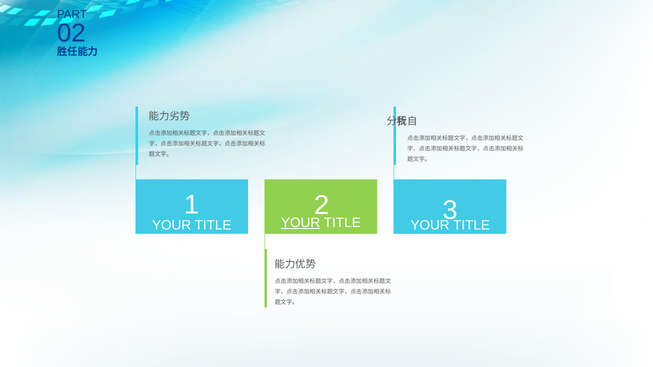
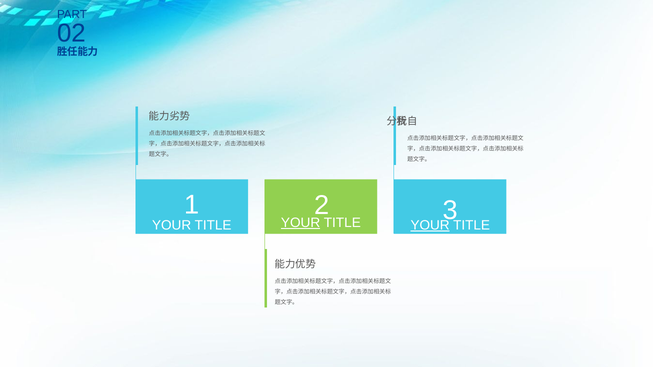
YOUR at (430, 226) underline: none -> present
